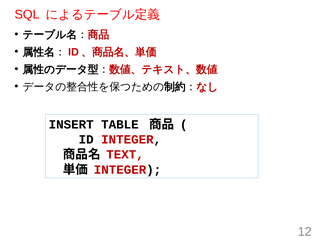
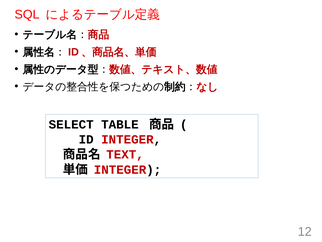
INSERT: INSERT -> SELECT
